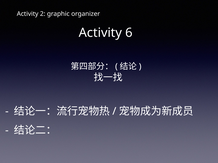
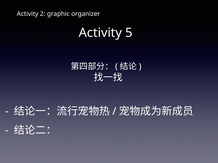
6: 6 -> 5
